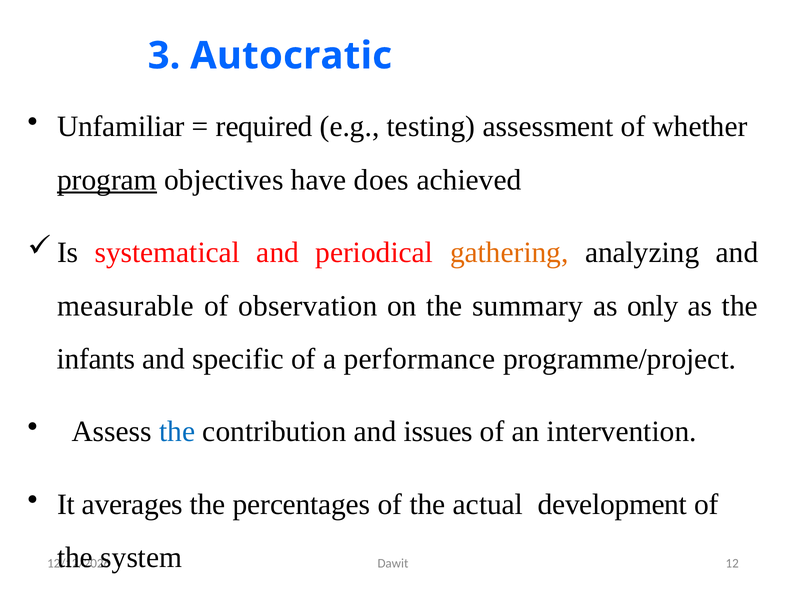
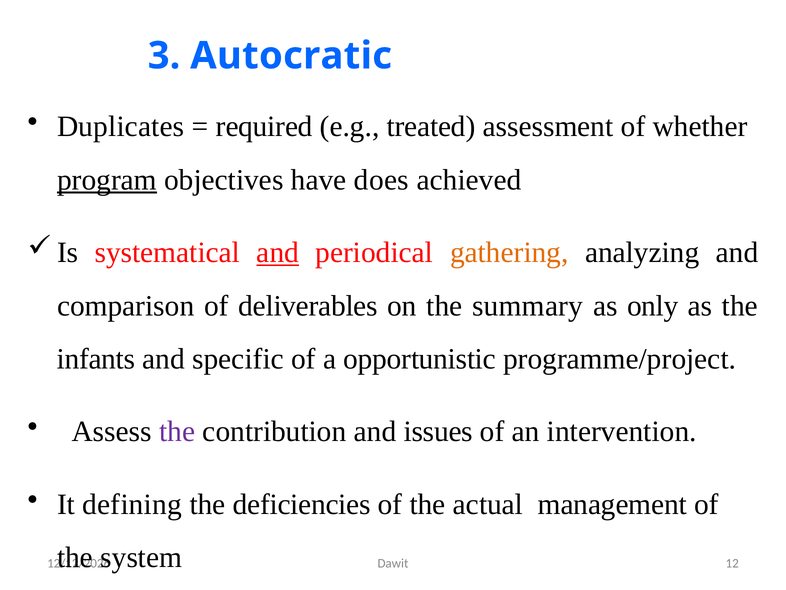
Unfamiliar: Unfamiliar -> Duplicates
testing: testing -> treated
and at (278, 252) underline: none -> present
measurable: measurable -> comparison
observation: observation -> deliverables
performance: performance -> opportunistic
the at (177, 431) colour: blue -> purple
averages: averages -> defining
percentages: percentages -> deficiencies
development: development -> management
